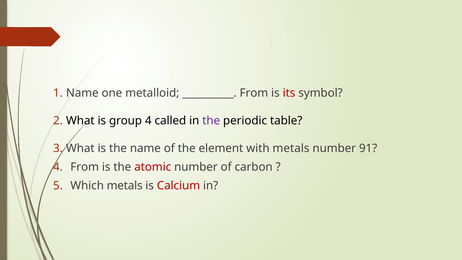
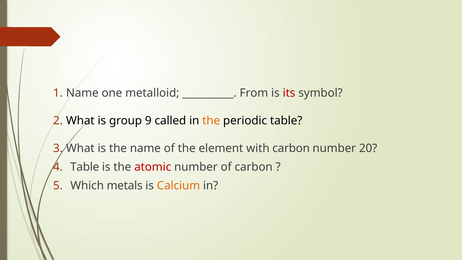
group 4: 4 -> 9
the at (211, 121) colour: purple -> orange
with metals: metals -> carbon
91: 91 -> 20
From at (85, 167): From -> Table
Calcium colour: red -> orange
